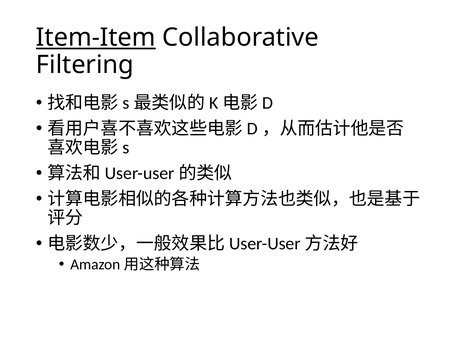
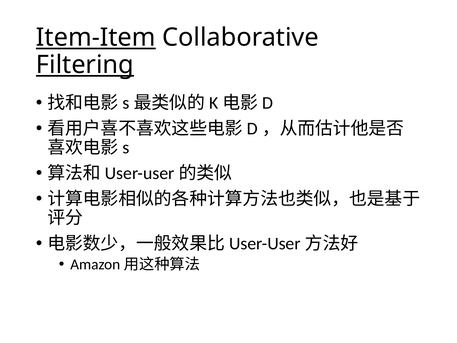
Filtering underline: none -> present
